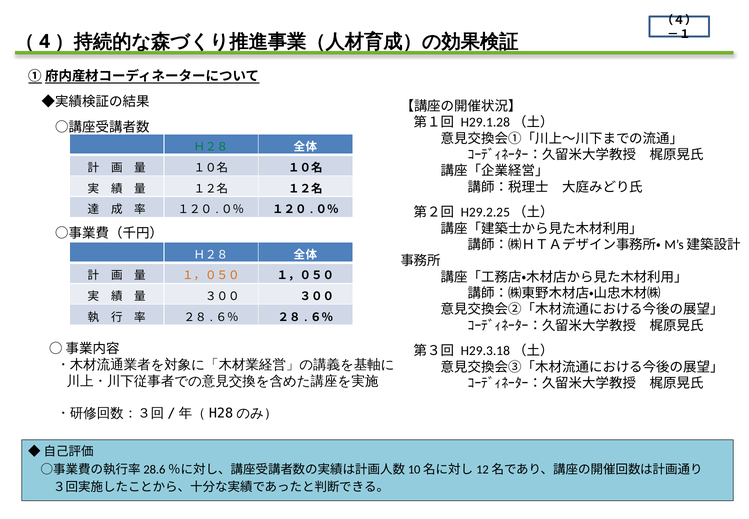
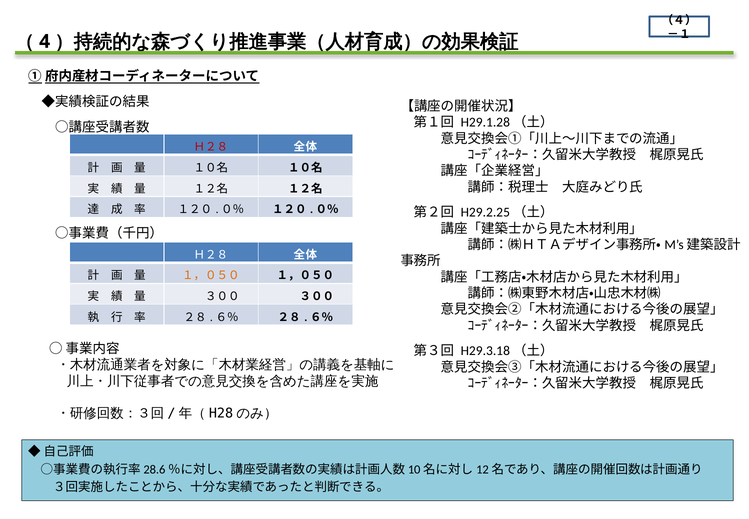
Ｈ２８ at (211, 147) colour: green -> red
